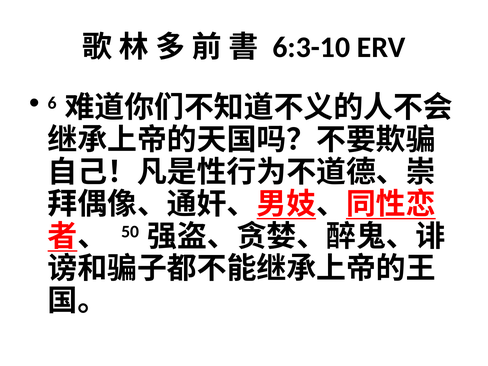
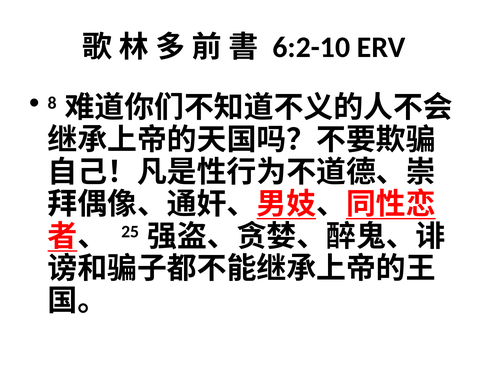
6:3-10: 6:3-10 -> 6:2-10
6: 6 -> 8
50: 50 -> 25
